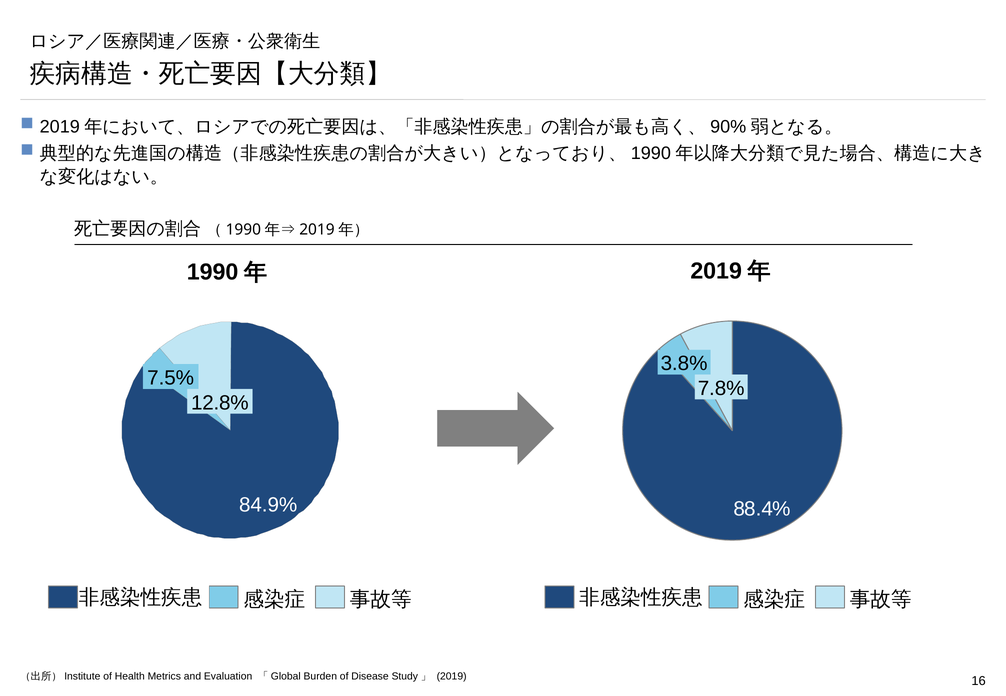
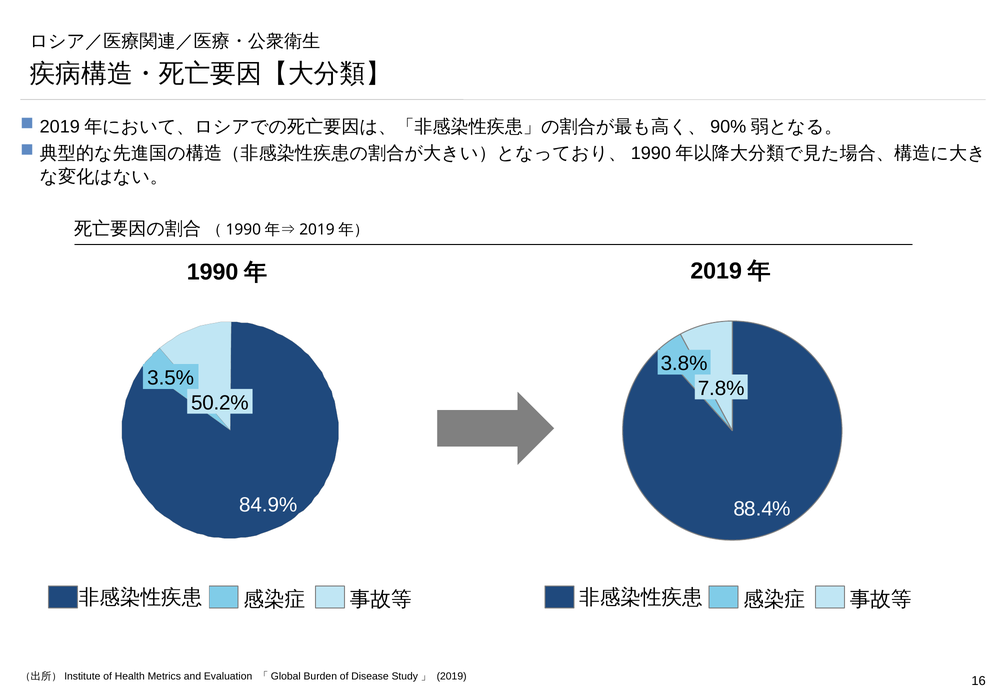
7.5%: 7.5% -> 3.5%
12.8%: 12.8% -> 50.2%
